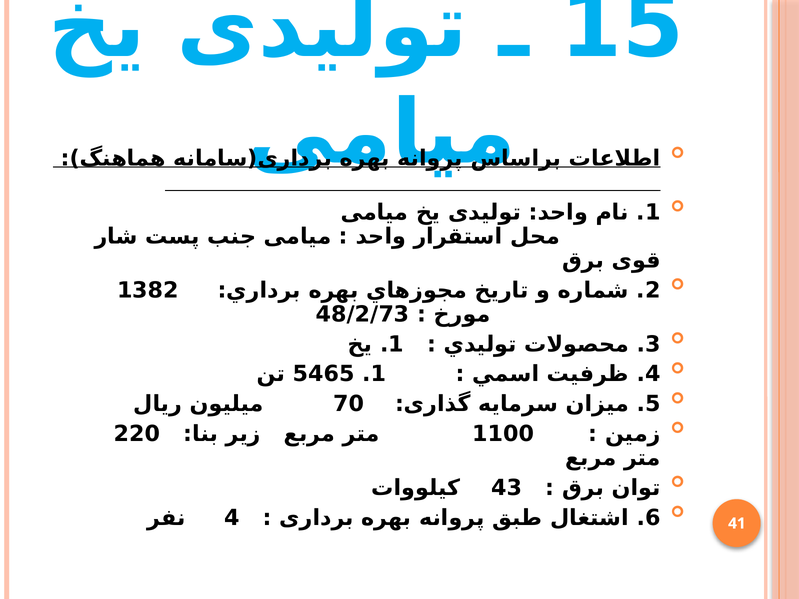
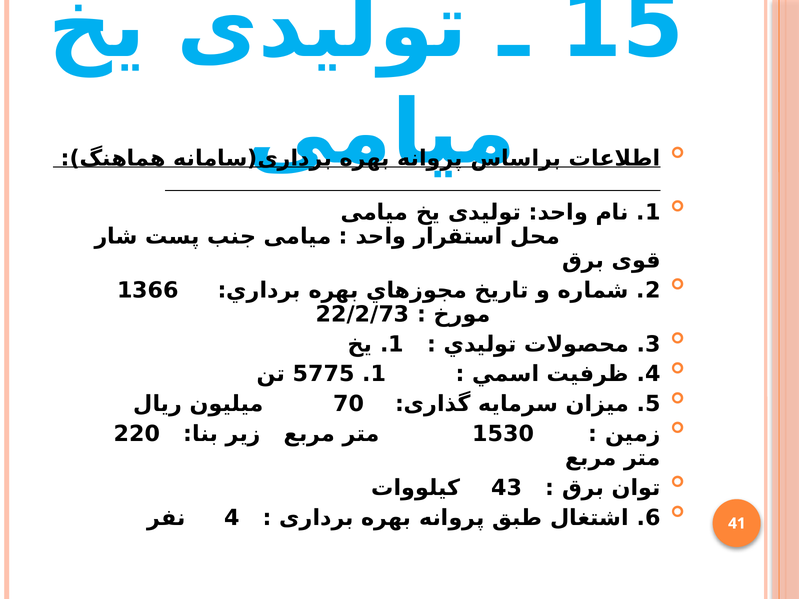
1382: 1382 -> 1366
48/2/73: 48/2/73 -> 22/2/73
5465: 5465 -> 5775
1100: 1100 -> 1530
